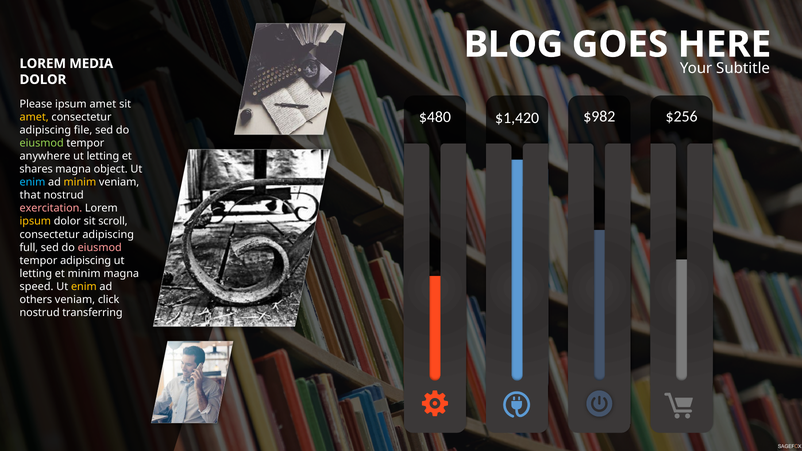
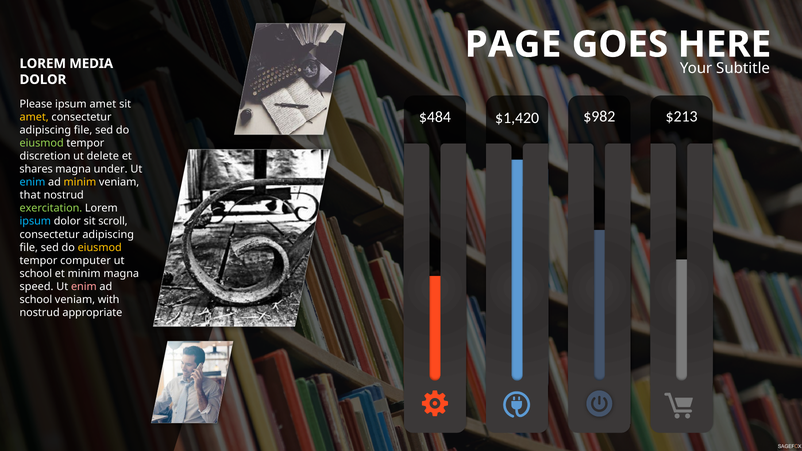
BLOG: BLOG -> PAGE
$480: $480 -> $484
$256: $256 -> $213
anywhere: anywhere -> discretion
letting at (103, 156): letting -> delete
object: object -> under
exercitation colour: pink -> light green
ipsum at (35, 221) colour: yellow -> light blue
full at (29, 248): full -> file
eiusmod at (100, 248) colour: pink -> yellow
tempor adipiscing: adipiscing -> computer
letting at (36, 274): letting -> school
enim at (84, 287) colour: yellow -> pink
others at (36, 300): others -> school
click: click -> with
transferring: transferring -> appropriate
